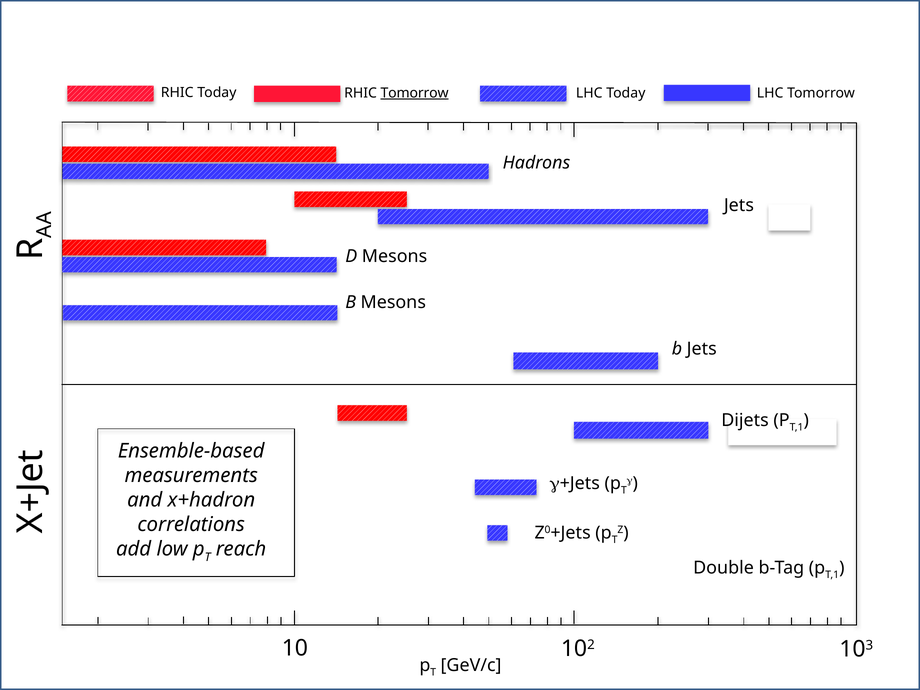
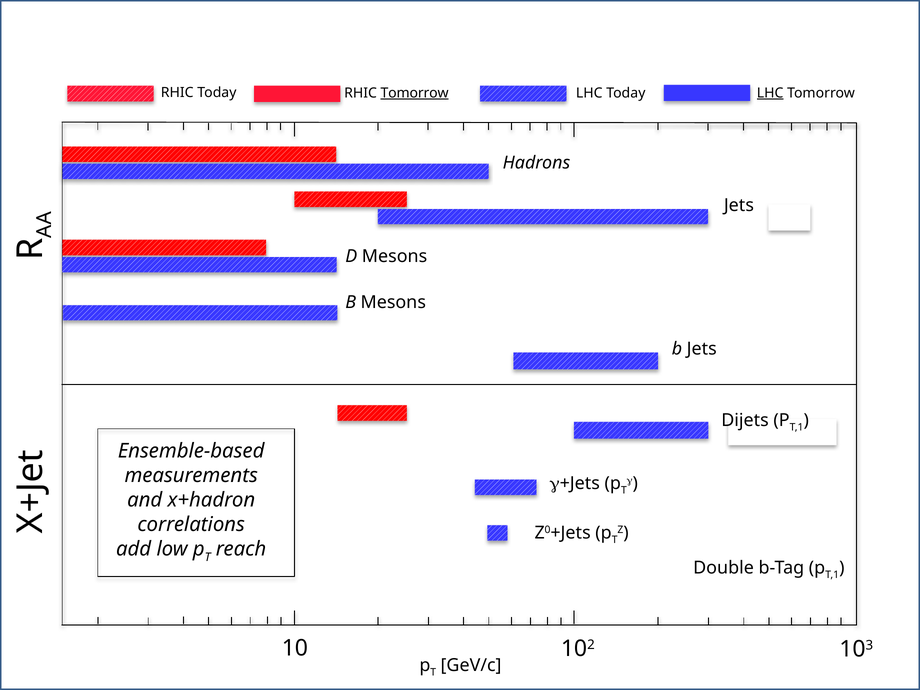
LHC at (770, 93) underline: none -> present
